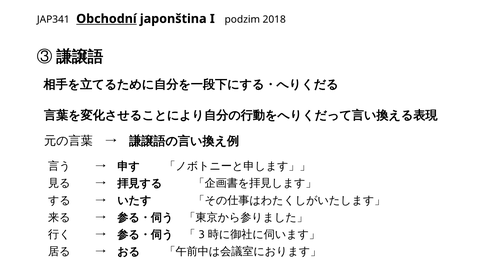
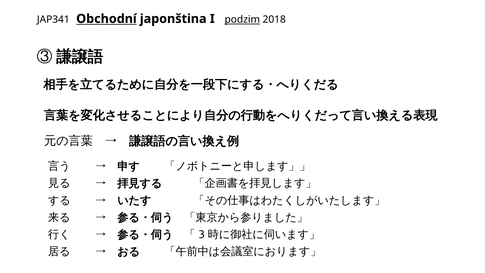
podzim underline: none -> present
